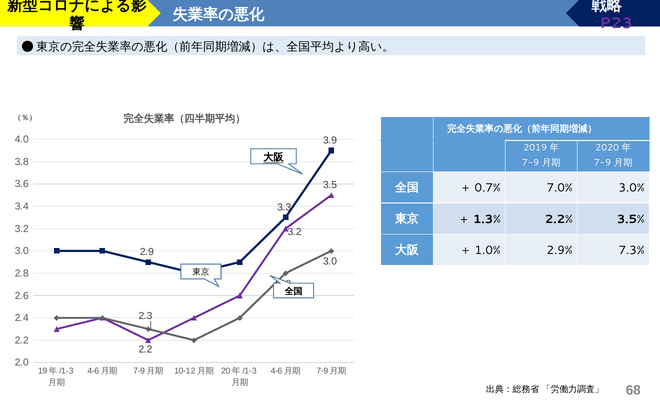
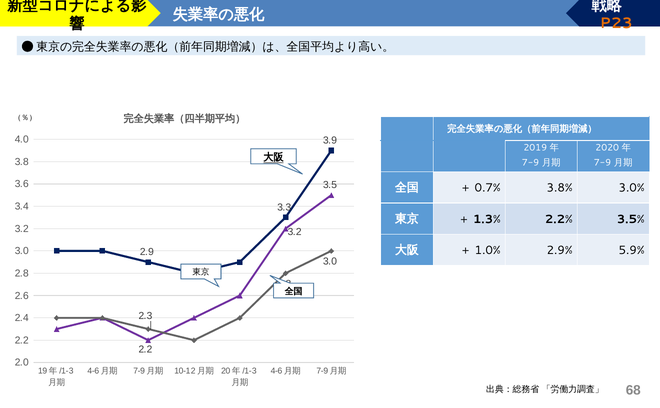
P23 colour: purple -> orange
7.0%: 7.0% -> 3.8%
7.3%: 7.3% -> 5.9%
